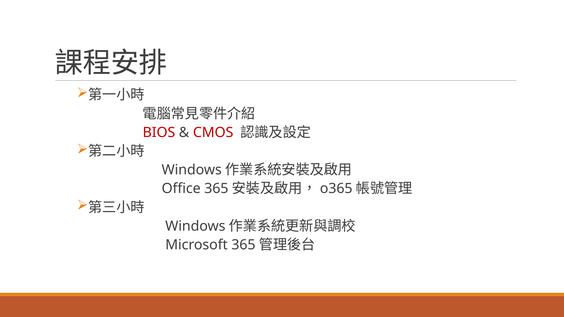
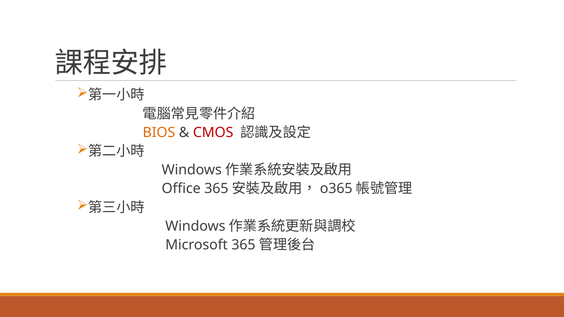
BIOS colour: red -> orange
